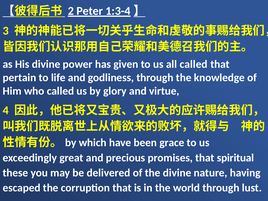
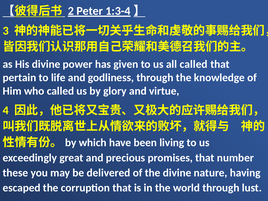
grace: grace -> living
spiritual: spiritual -> number
